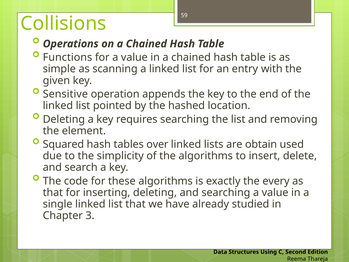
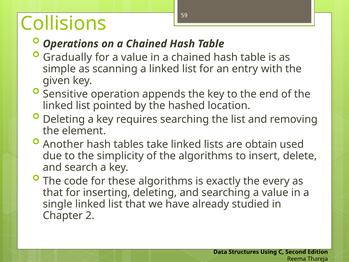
Functions: Functions -> Gradually
Squared: Squared -> Another
over: over -> take
3: 3 -> 2
